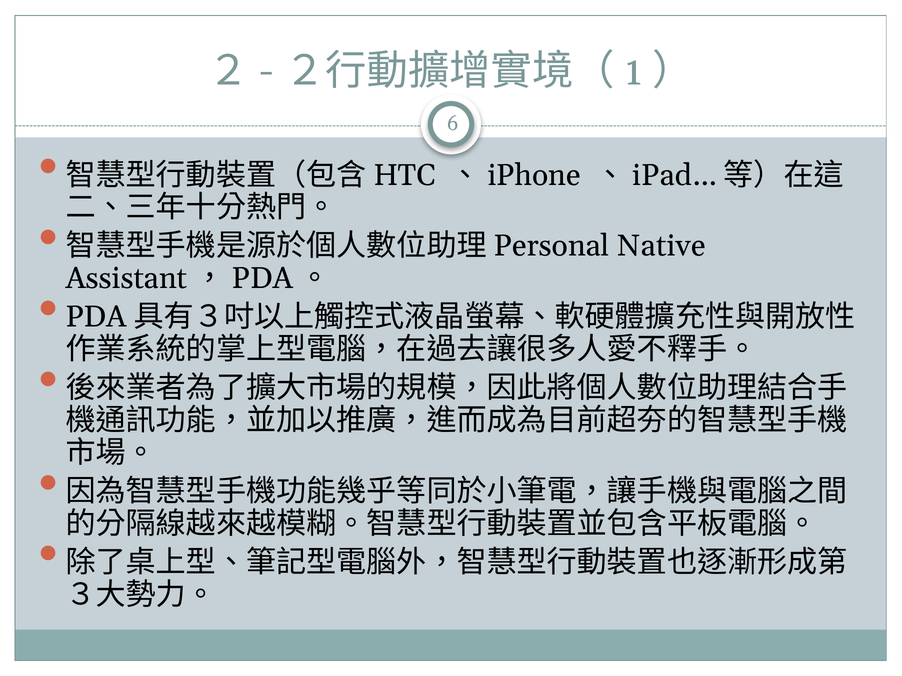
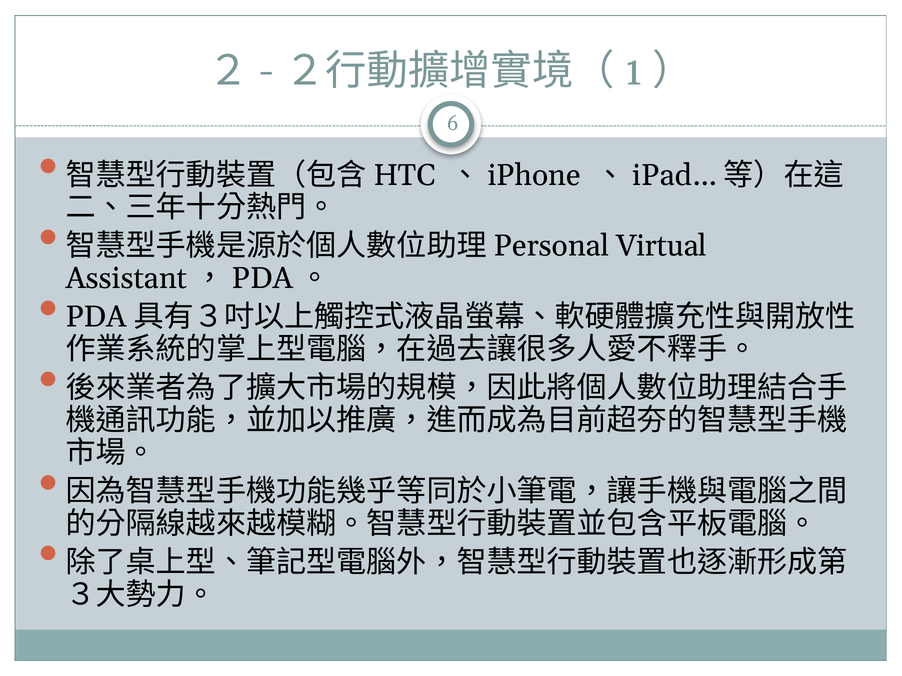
Native: Native -> Virtual
